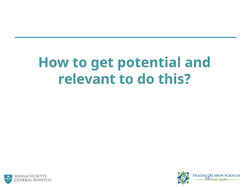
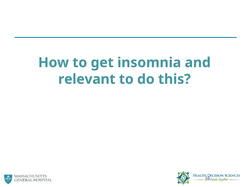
potential: potential -> insomnia
